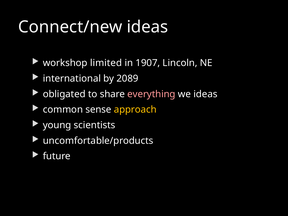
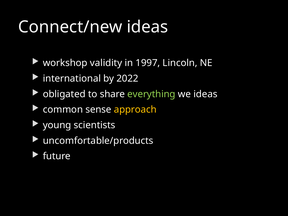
limited: limited -> validity
1907: 1907 -> 1997
2089: 2089 -> 2022
everything colour: pink -> light green
